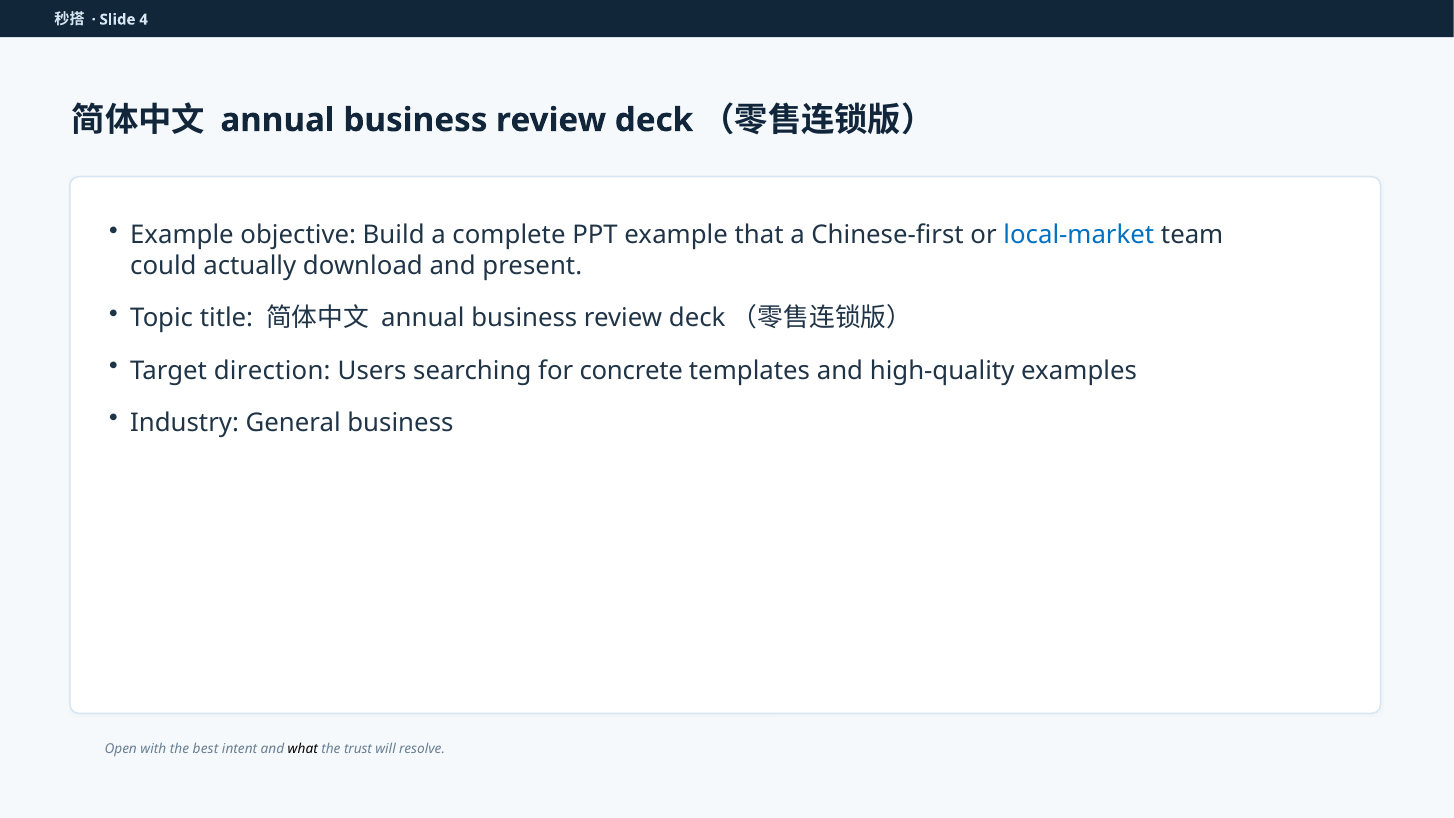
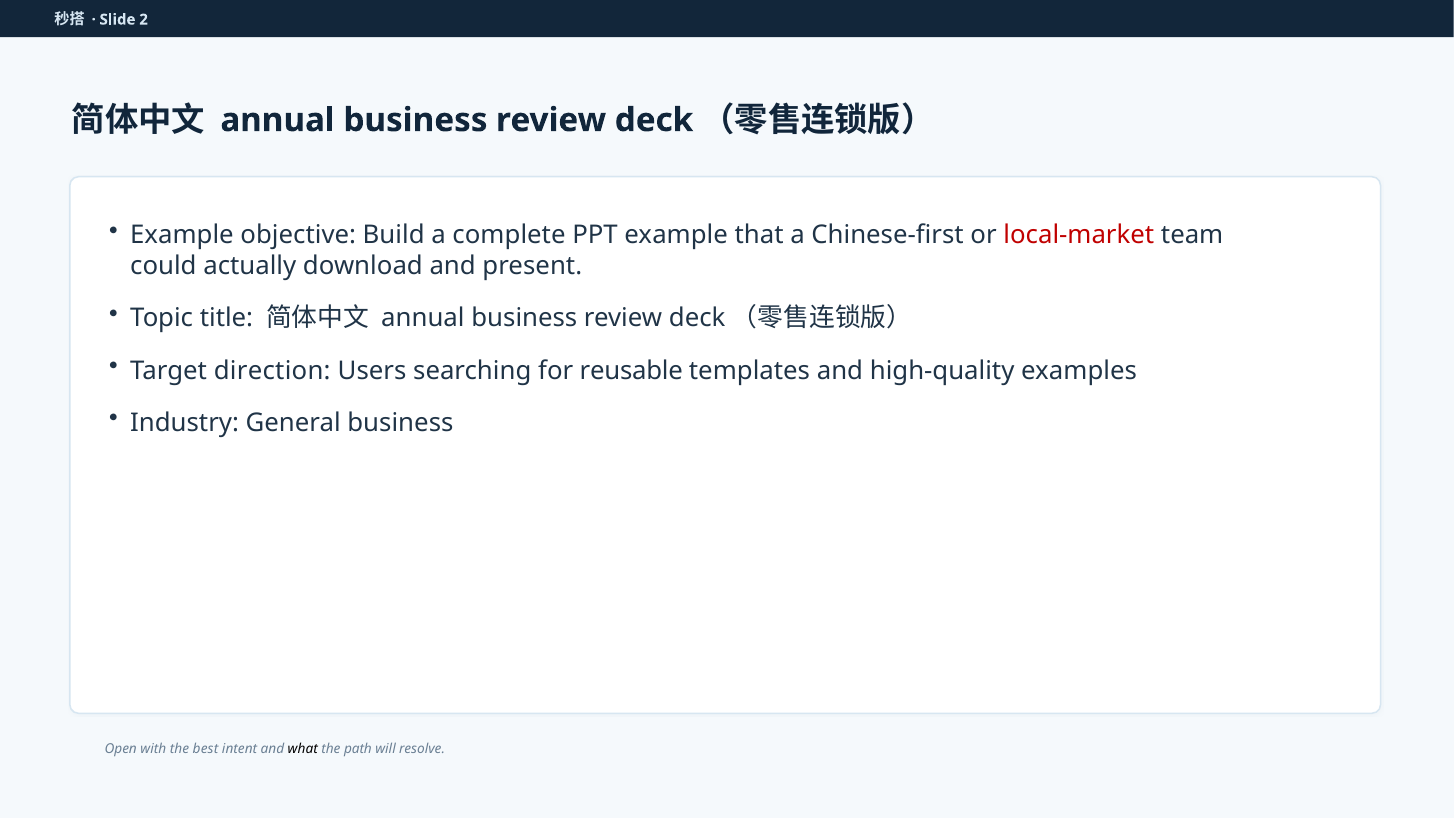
4: 4 -> 2
local-market colour: blue -> red
concrete: concrete -> reusable
trust: trust -> path
